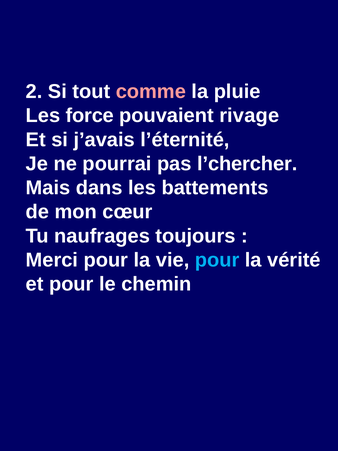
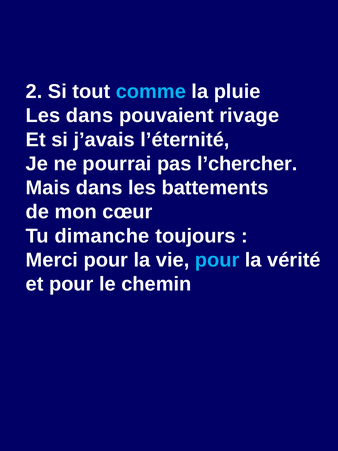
comme colour: pink -> light blue
Les force: force -> dans
naufrages: naufrages -> dimanche
